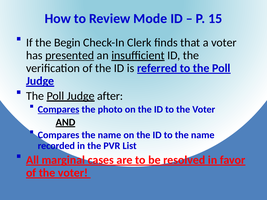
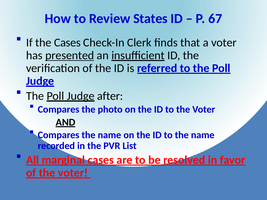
Mode: Mode -> States
15: 15 -> 67
the Begin: Begin -> Cases
Compares at (59, 109) underline: present -> none
